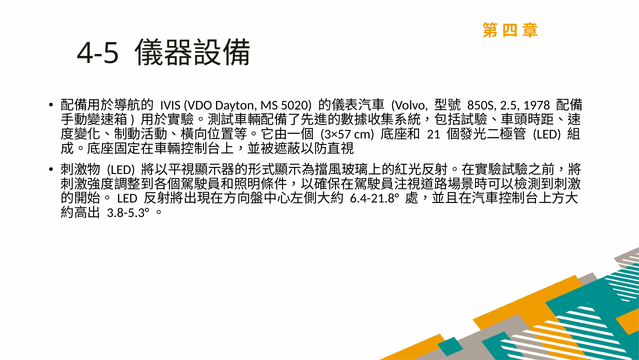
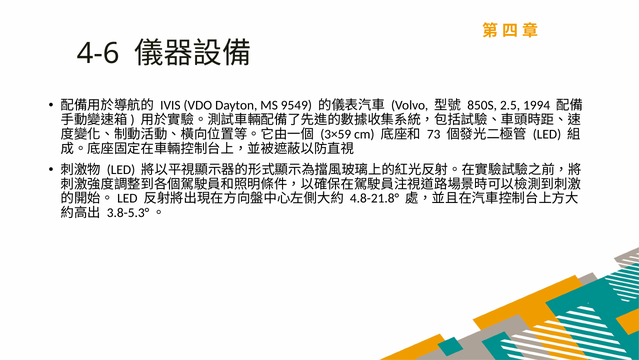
4-5: 4-5 -> 4-6
5020: 5020 -> 9549
1978: 1978 -> 1994
3×57: 3×57 -> 3×59
21: 21 -> 73
6.4-21.8°: 6.4-21.8° -> 4.8-21.8°
